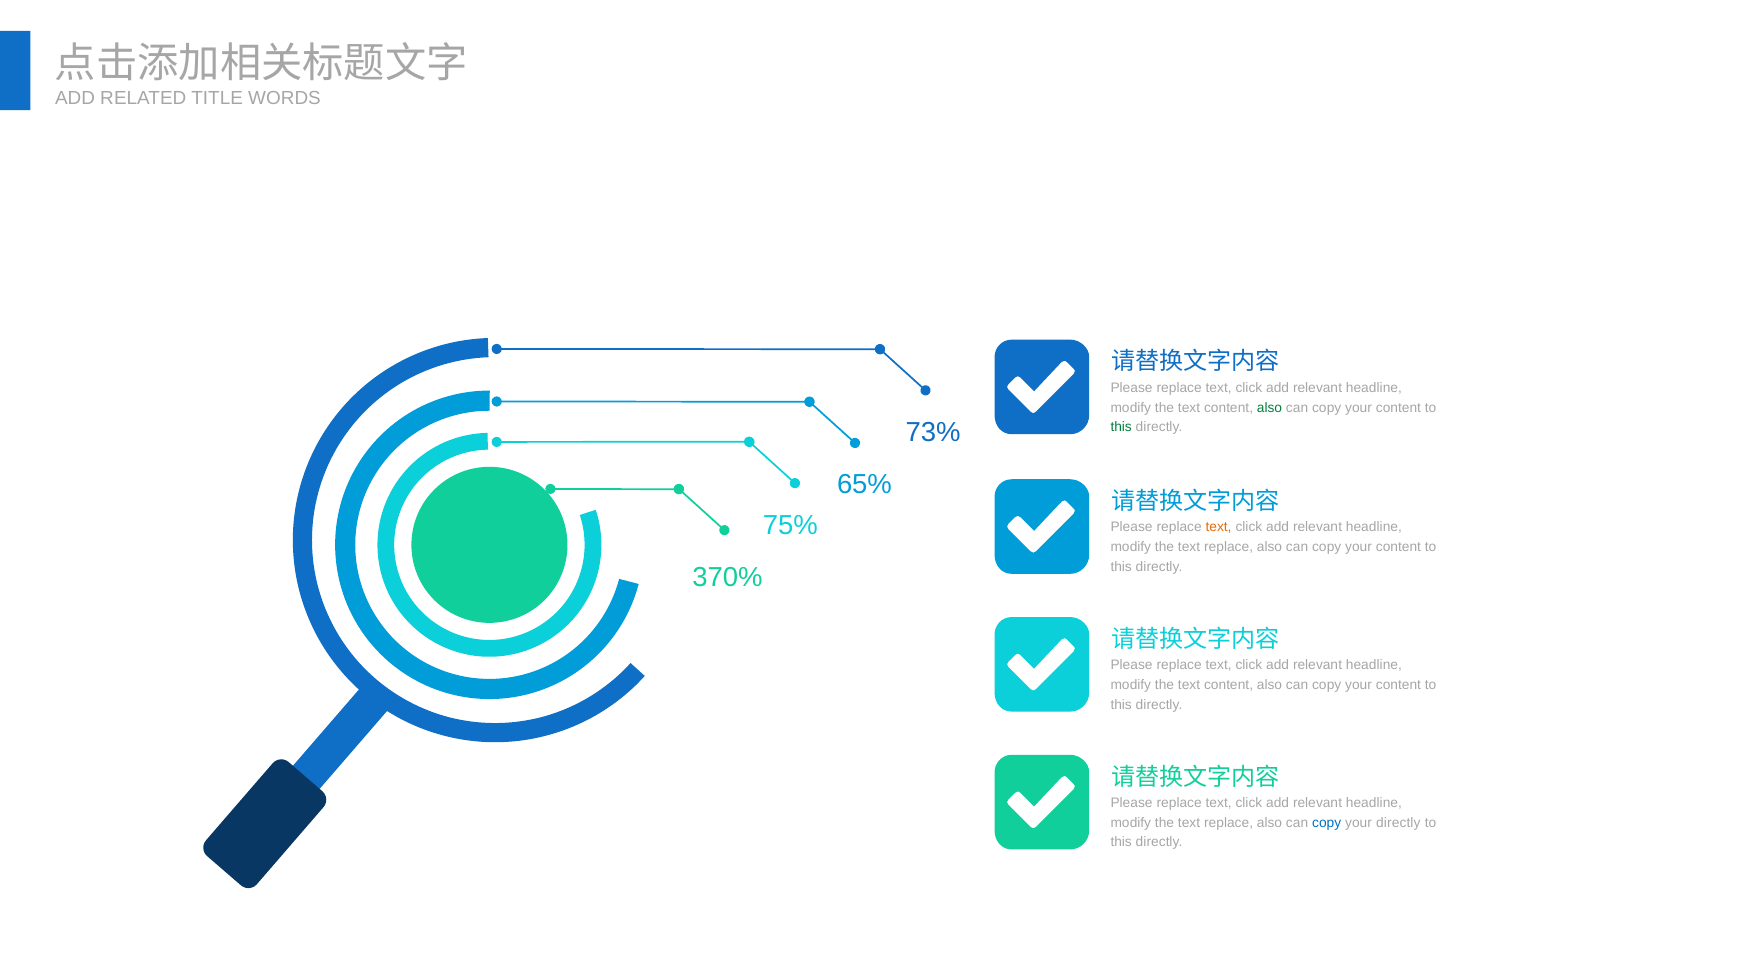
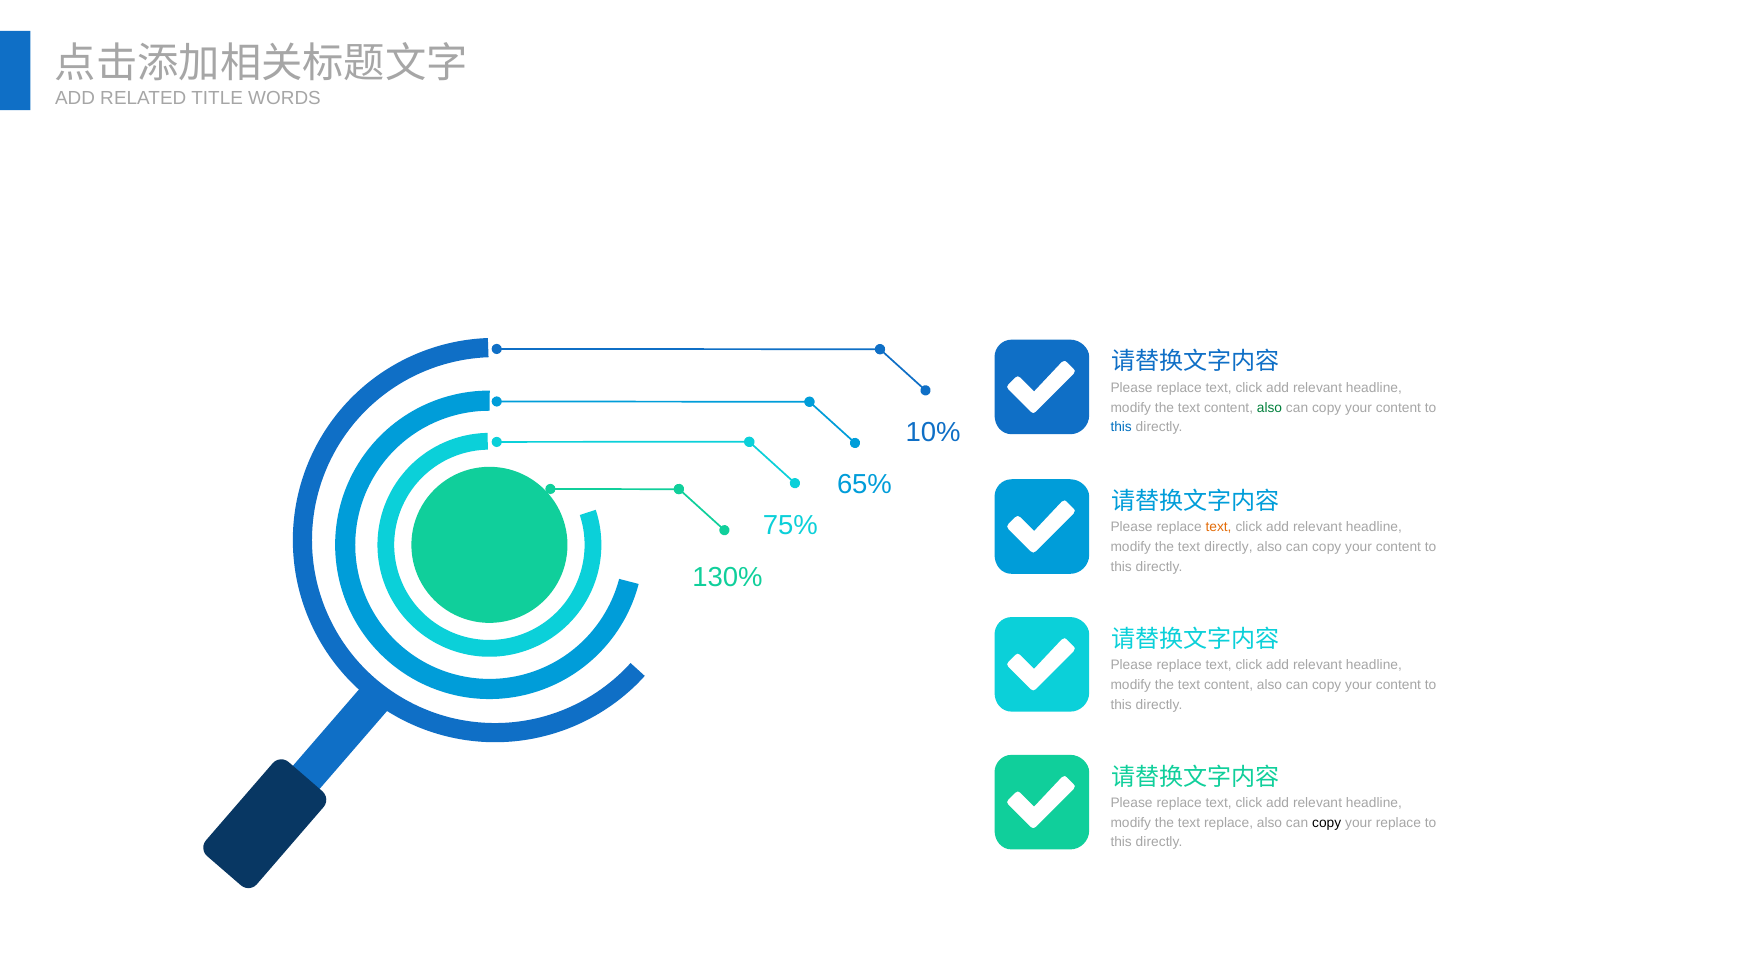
73%: 73% -> 10%
this at (1121, 427) colour: green -> blue
replace at (1229, 547): replace -> directly
370%: 370% -> 130%
copy at (1327, 823) colour: blue -> black
your directly: directly -> replace
